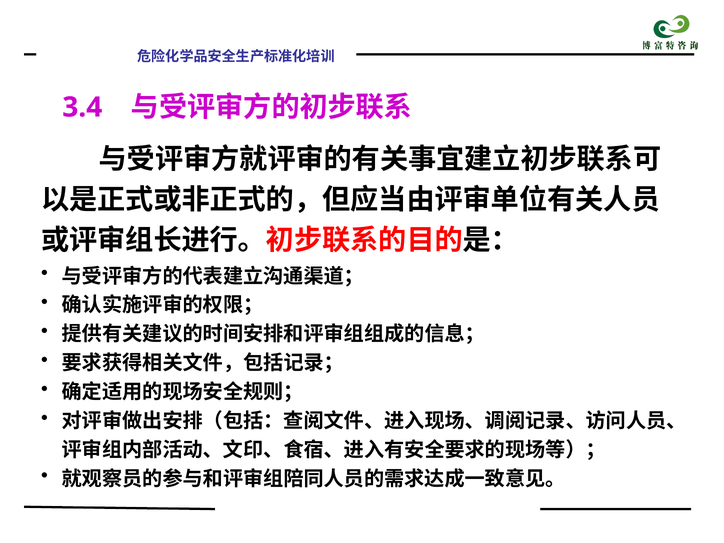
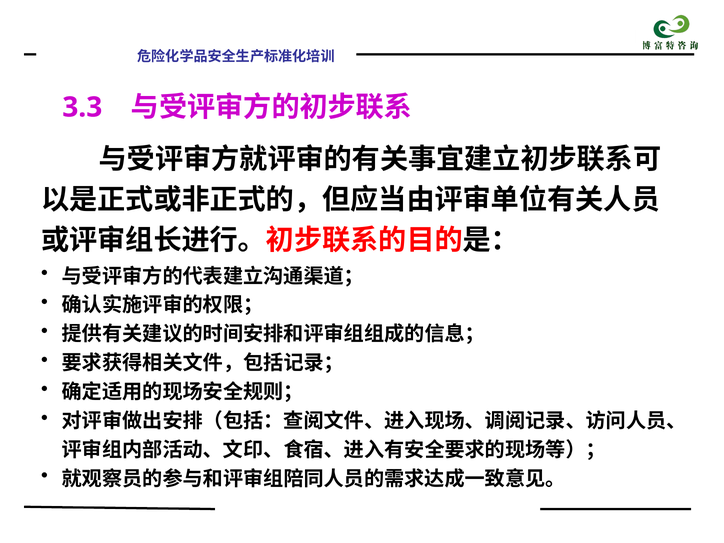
3.4: 3.4 -> 3.3
